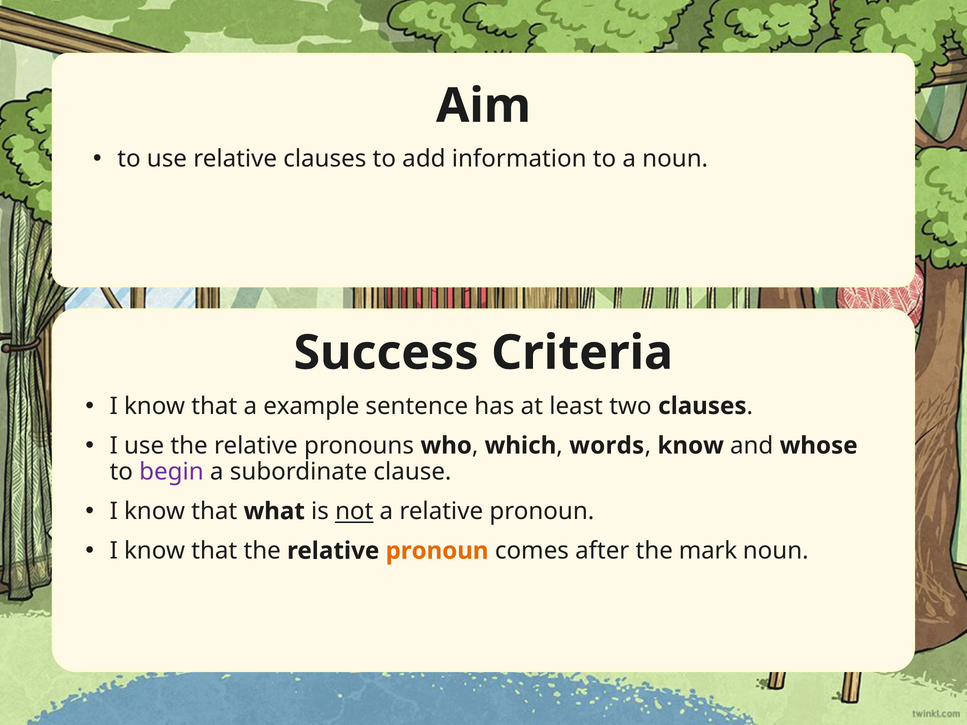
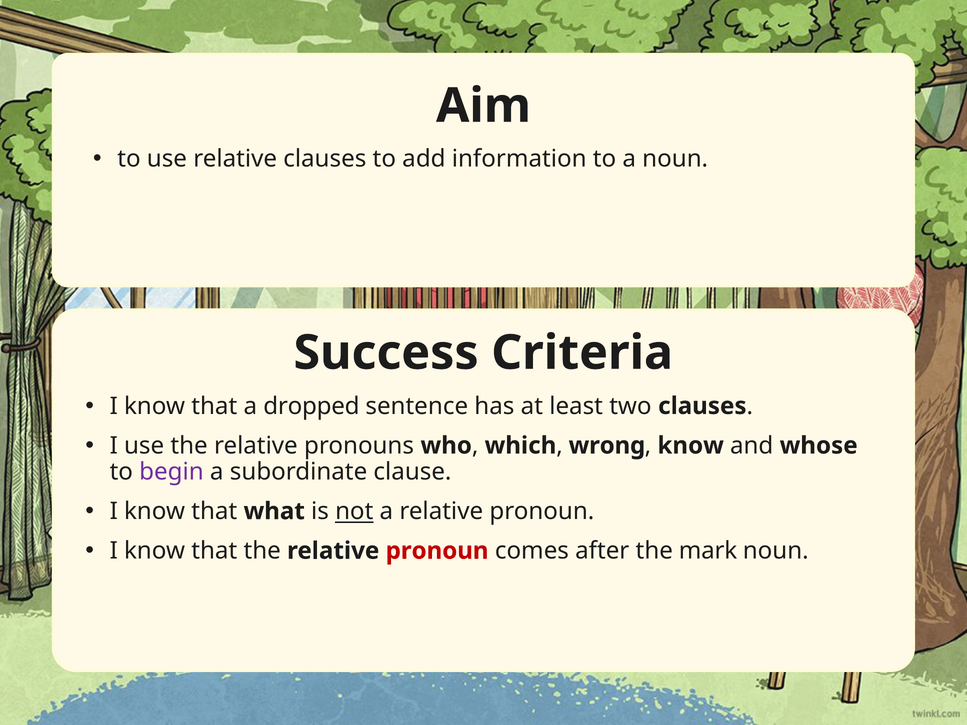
example: example -> dropped
words: words -> wrong
pronoun at (437, 551) colour: orange -> red
